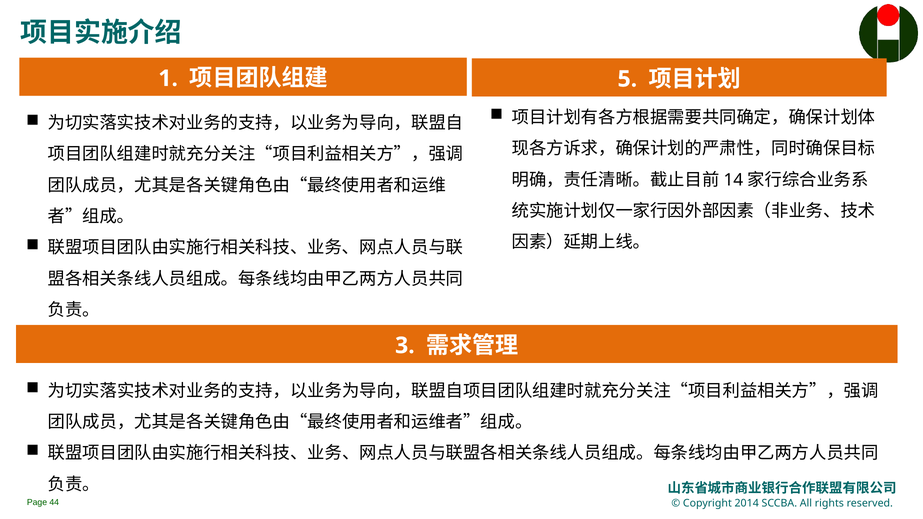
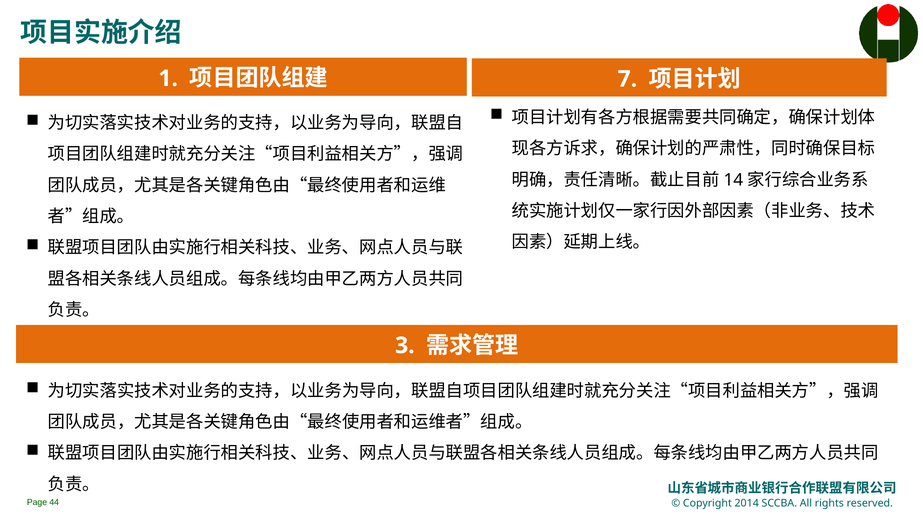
5: 5 -> 7
